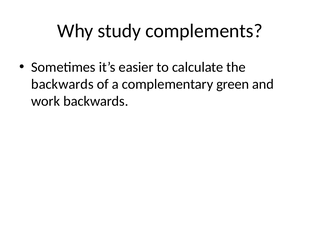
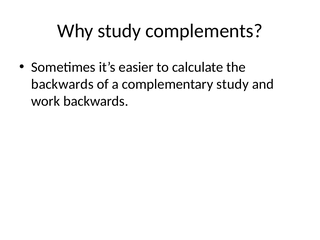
complementary green: green -> study
